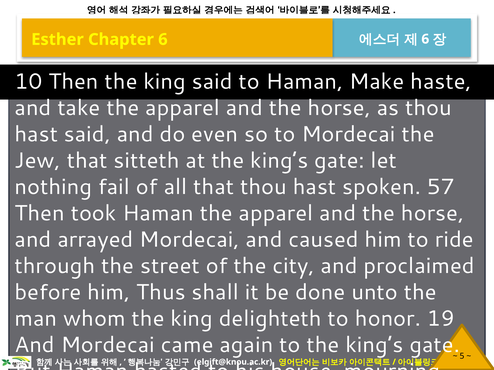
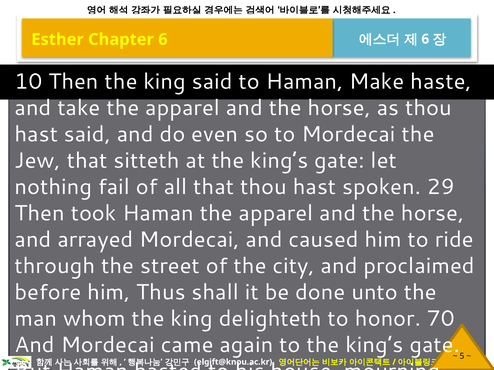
57: 57 -> 29
19: 19 -> 70
